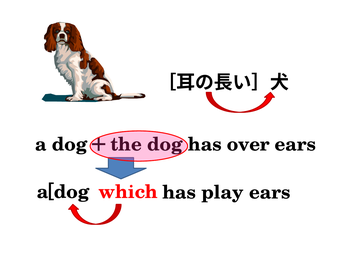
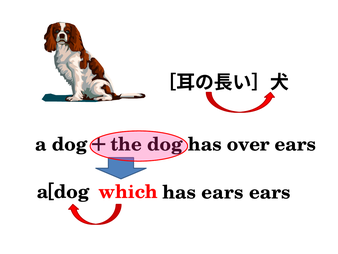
play at (223, 192): play -> ears
